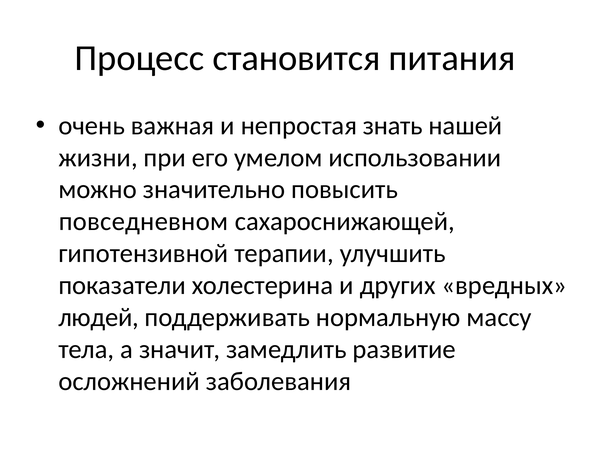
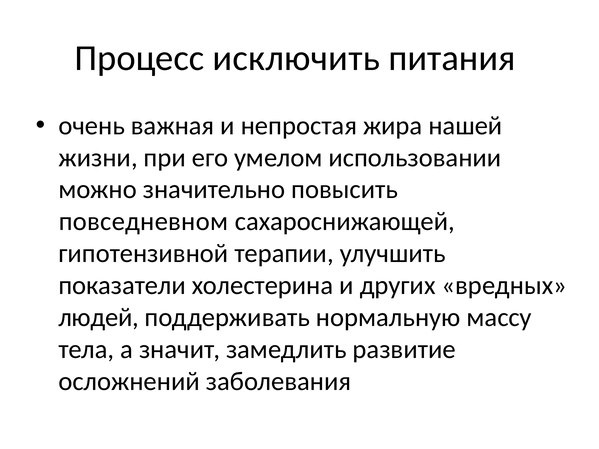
становится: становится -> исключить
знать: знать -> жира
